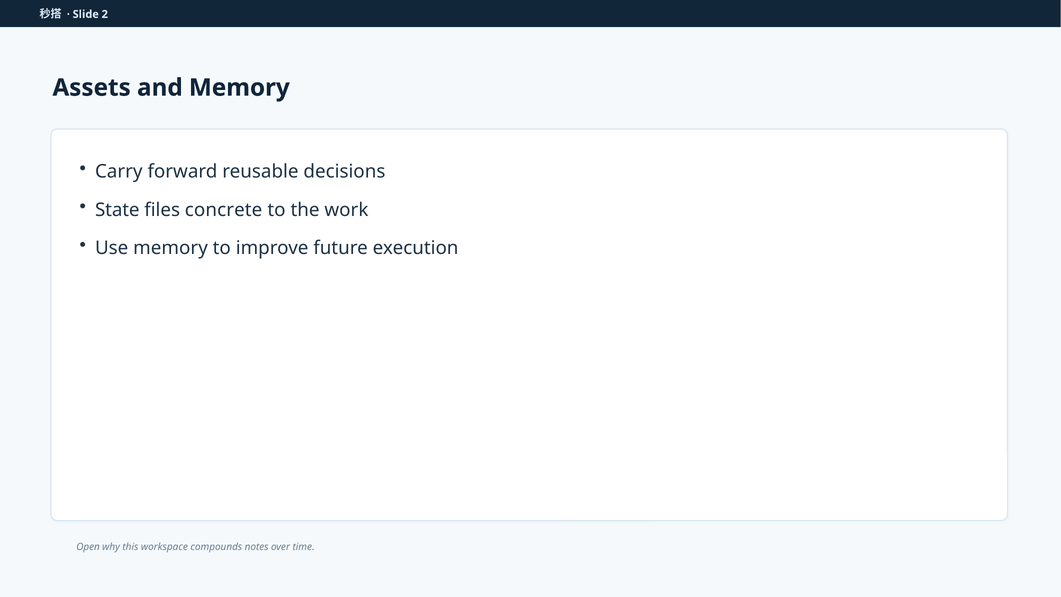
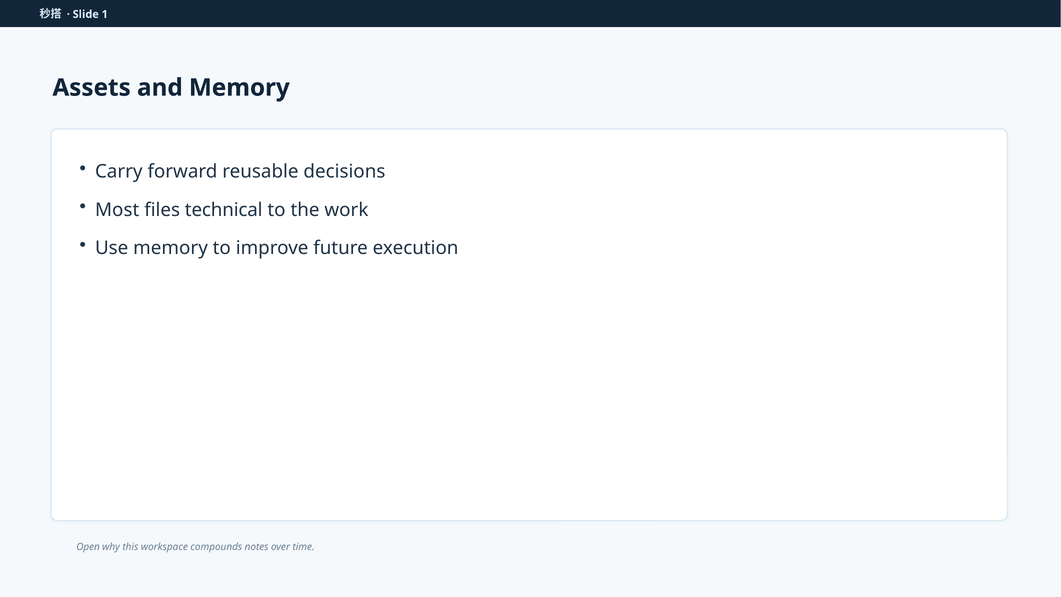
2: 2 -> 1
State: State -> Most
concrete: concrete -> technical
